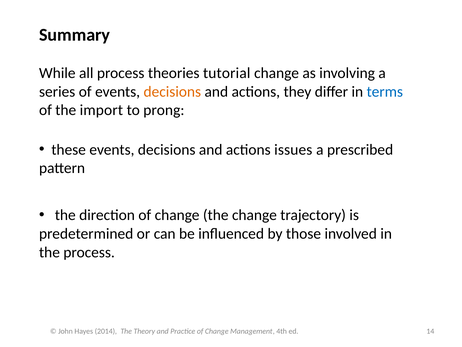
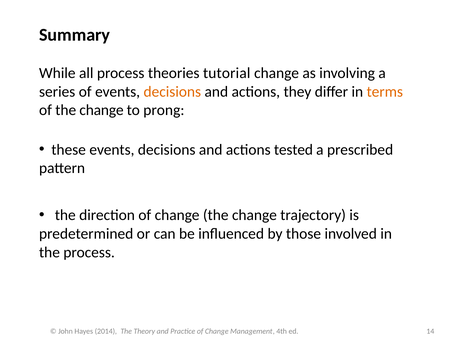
terms colour: blue -> orange
of the import: import -> change
issues: issues -> tested
